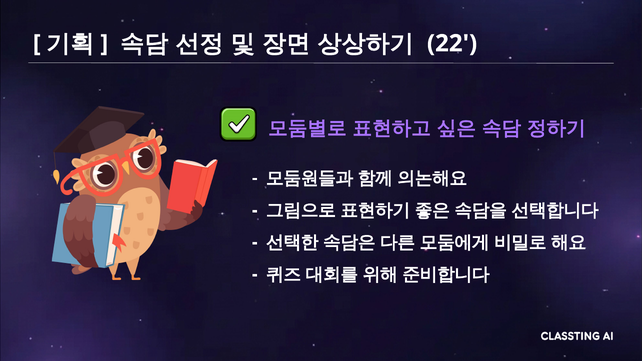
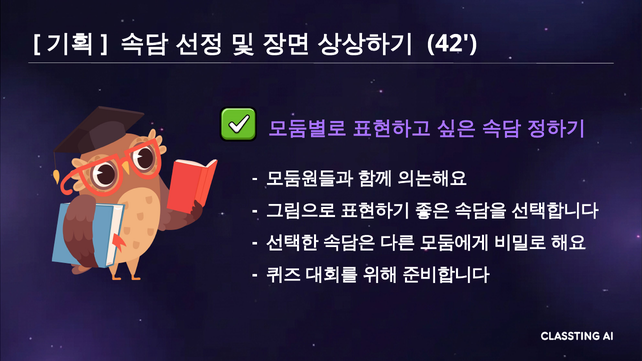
22: 22 -> 42
